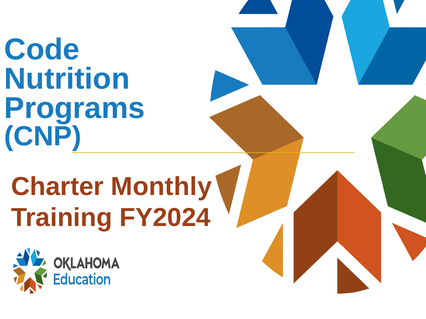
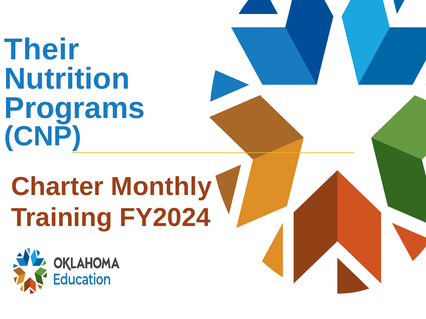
Code: Code -> Their
